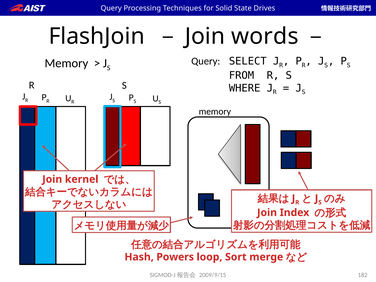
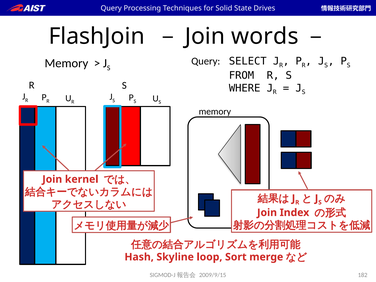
Powers: Powers -> Skyline
